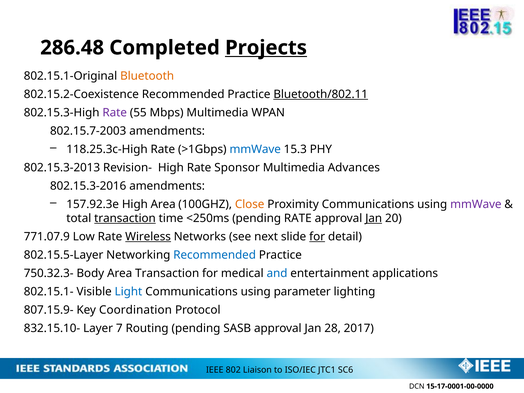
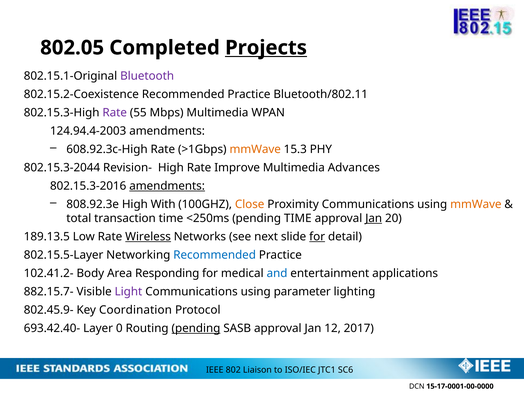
286.48: 286.48 -> 802.05
Bluetooth colour: orange -> purple
Bluetooth/802.11 underline: present -> none
802.15.7-2003: 802.15.7-2003 -> 124.94.4-2003
118.25.3c-High: 118.25.3c-High -> 608.92.3c-High
mmWave at (255, 149) colour: blue -> orange
802.15.3-2013: 802.15.3-2013 -> 802.15.3-2044
Sponsor: Sponsor -> Improve
amendments at (167, 186) underline: none -> present
157.92.3e: 157.92.3e -> 808.92.3e
High Area: Area -> With
mmWave at (476, 204) colour: purple -> orange
transaction at (125, 218) underline: present -> none
pending RATE: RATE -> TIME
771.07.9: 771.07.9 -> 189.13.5
750.32.3-: 750.32.3- -> 102.41.2-
Area Transaction: Transaction -> Responding
802.15.1-: 802.15.1- -> 882.15.7-
Light colour: blue -> purple
807.15.9-: 807.15.9- -> 802.45.9-
832.15.10-: 832.15.10- -> 693.42.40-
7: 7 -> 0
pending at (196, 328) underline: none -> present
28: 28 -> 12
